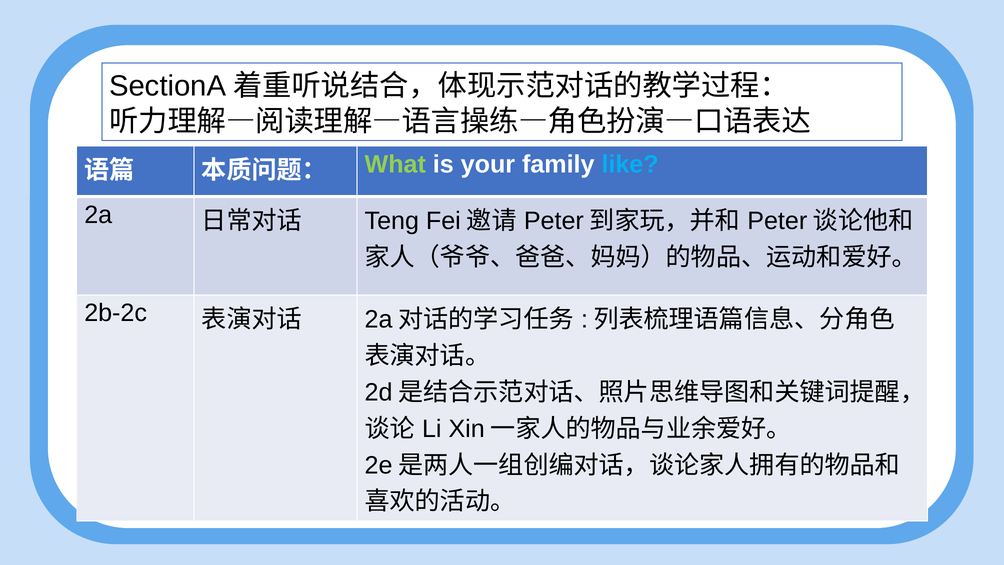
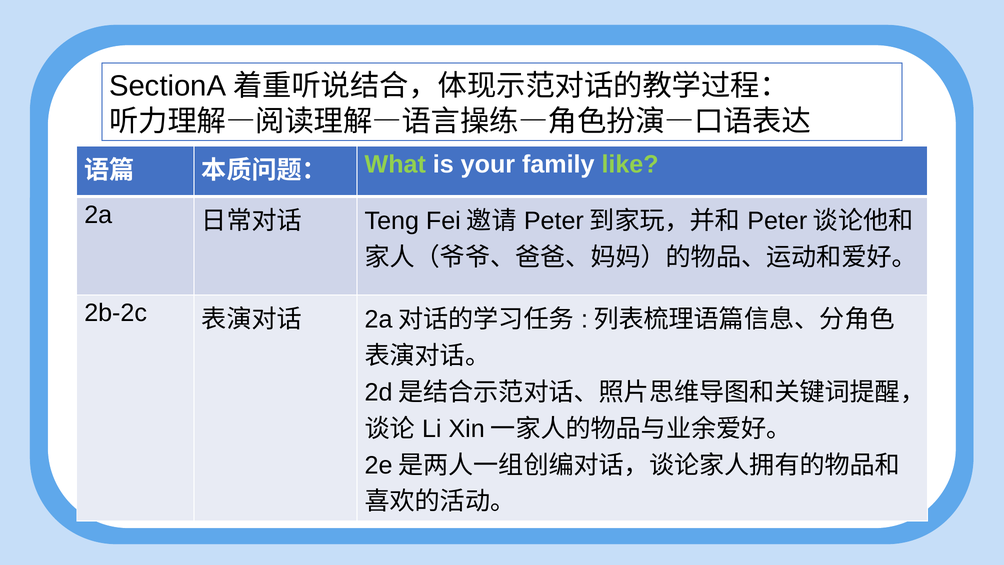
like colour: light blue -> light green
